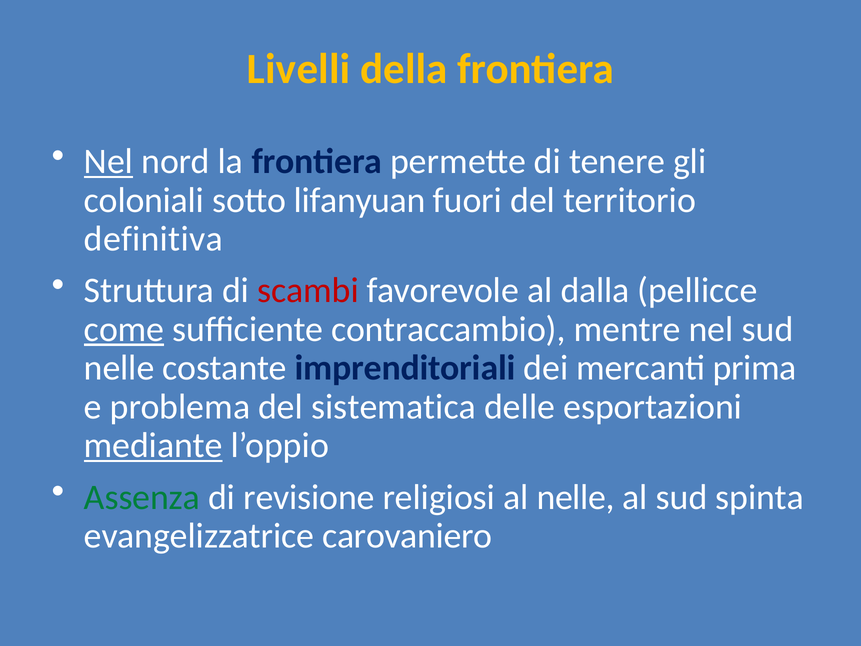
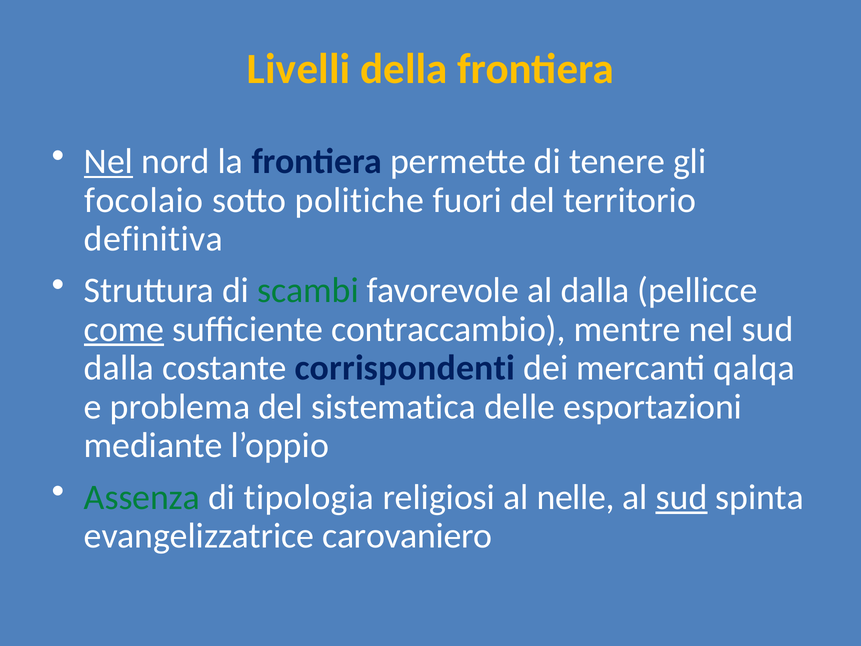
coloniali: coloniali -> focolaio
lifanyuan: lifanyuan -> politiche
scambi colour: red -> green
nelle at (119, 368): nelle -> dalla
imprenditoriali: imprenditoriali -> corrispondenti
prima: prima -> qalqa
mediante underline: present -> none
revisione: revisione -> tipologia
sud at (682, 497) underline: none -> present
